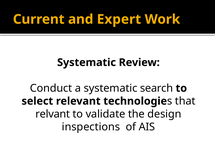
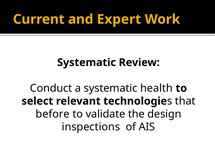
search: search -> health
relvant: relvant -> before
